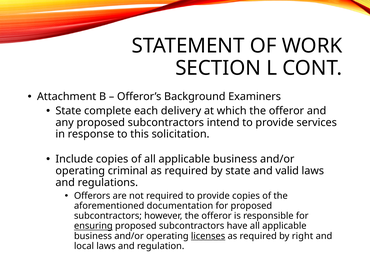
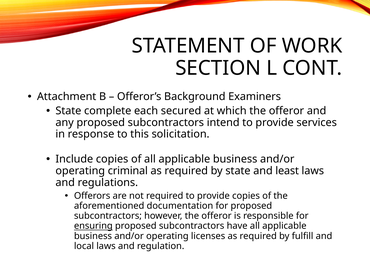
delivery: delivery -> secured
valid: valid -> least
licenses underline: present -> none
right: right -> fulfill
